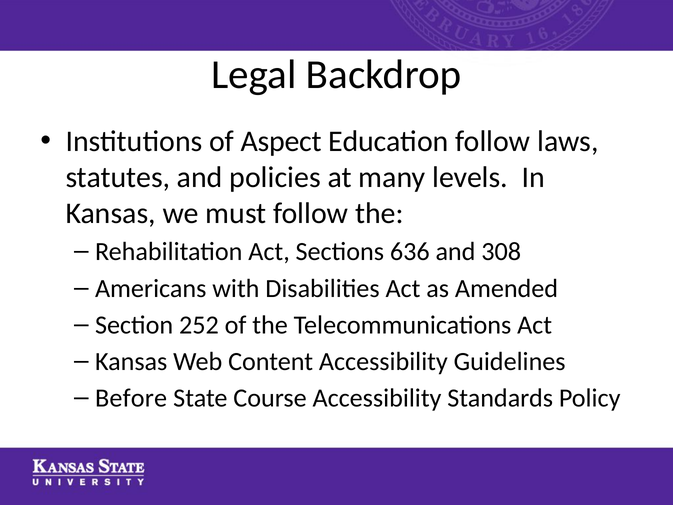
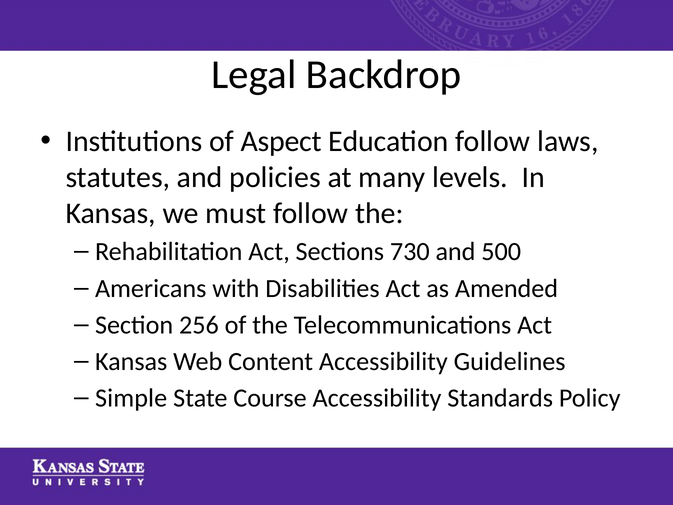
636: 636 -> 730
308: 308 -> 500
252: 252 -> 256
Before: Before -> Simple
